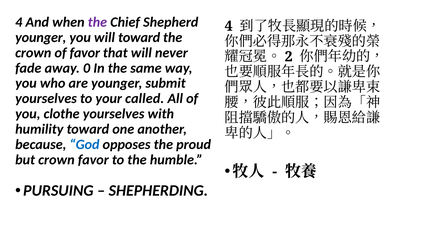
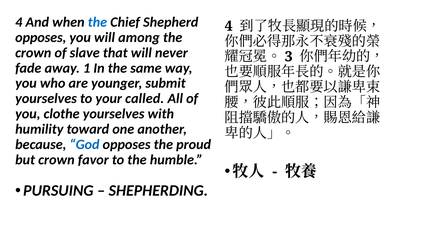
the at (97, 22) colour: purple -> blue
younger at (41, 37): younger -> opposes
will toward: toward -> among
of favor: favor -> slave
2: 2 -> 3
0: 0 -> 1
